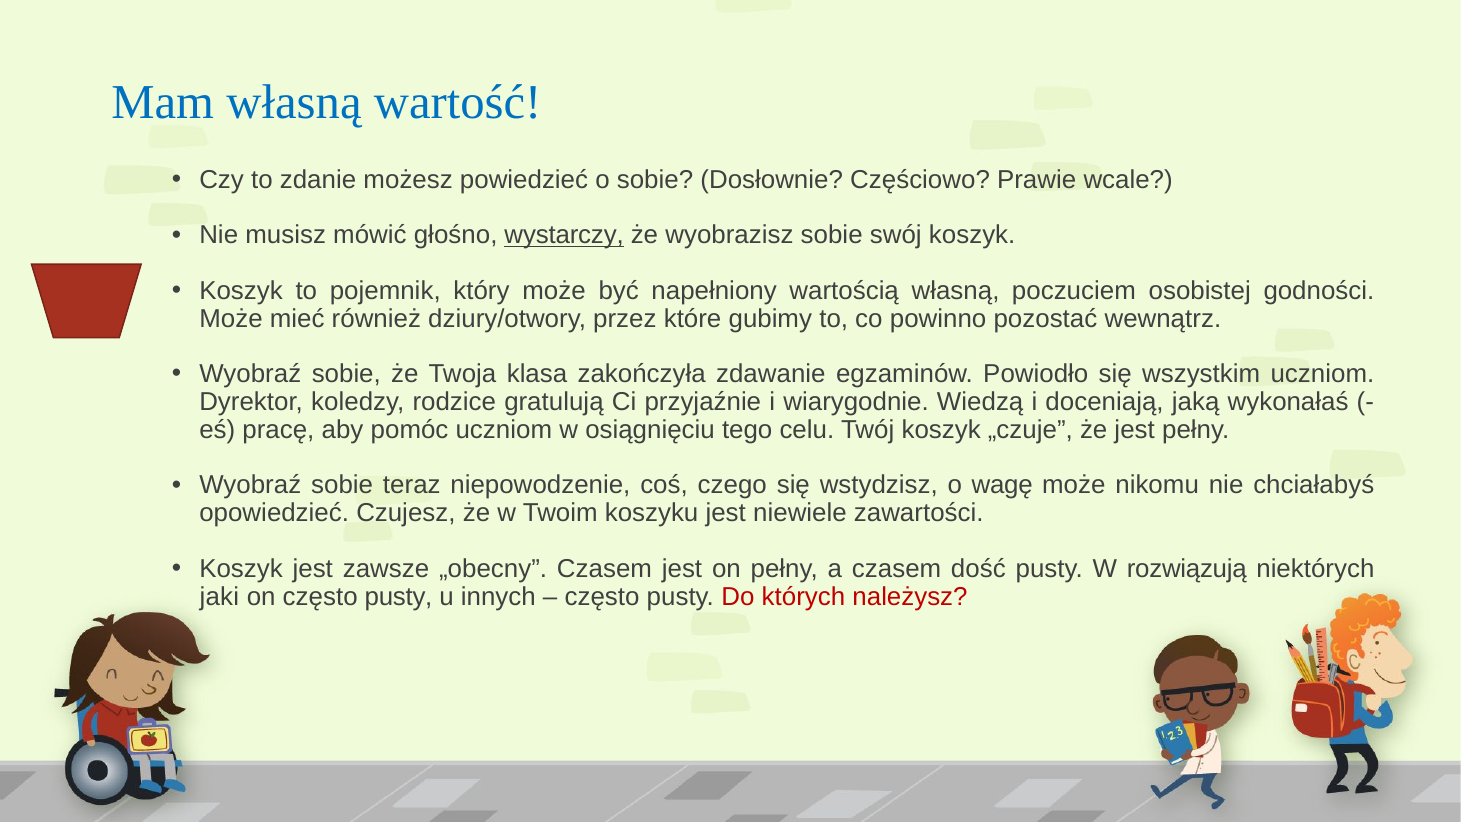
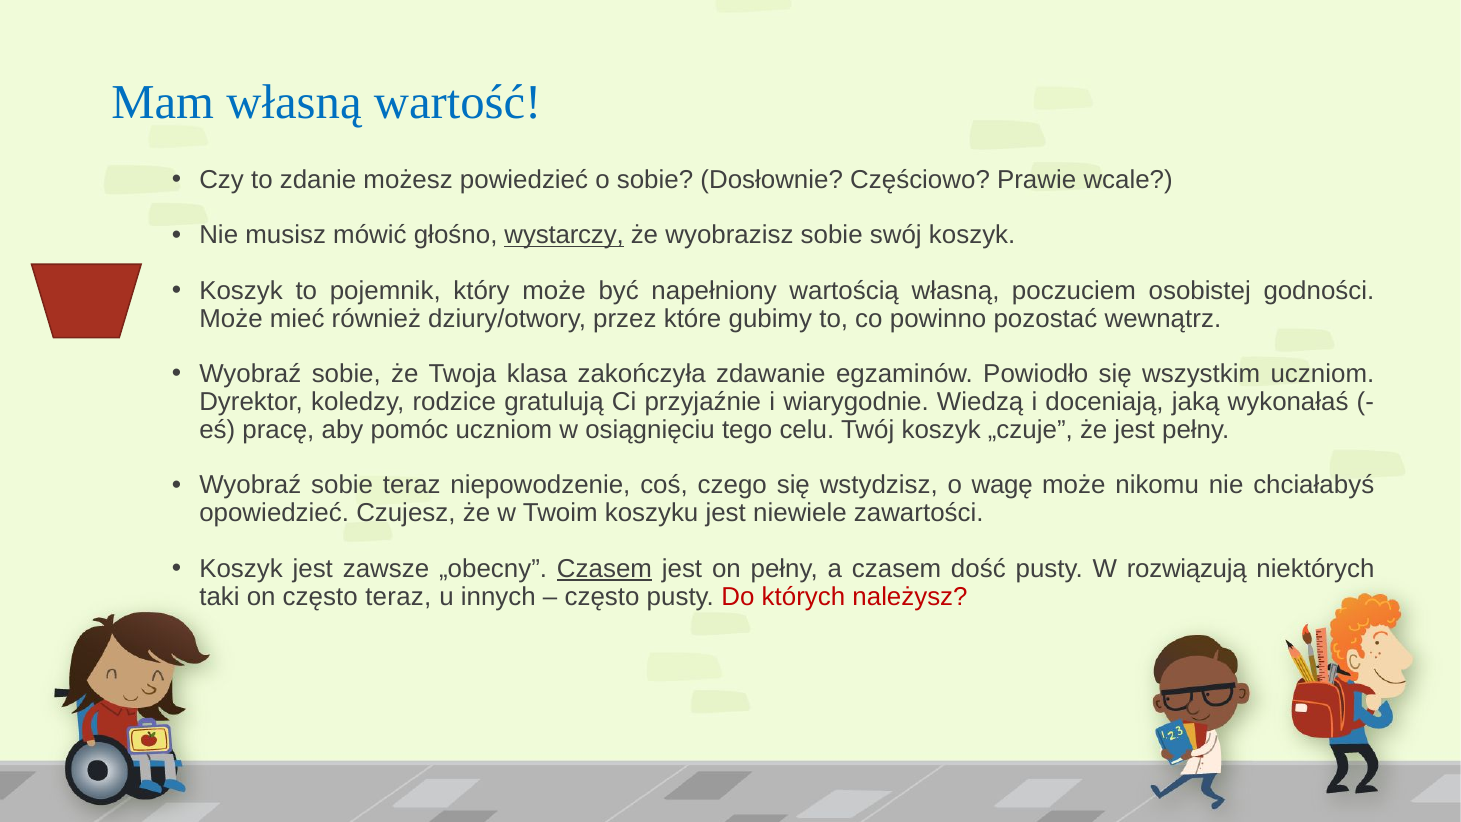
Czasem at (604, 568) underline: none -> present
jaki: jaki -> taki
on często pusty: pusty -> teraz
